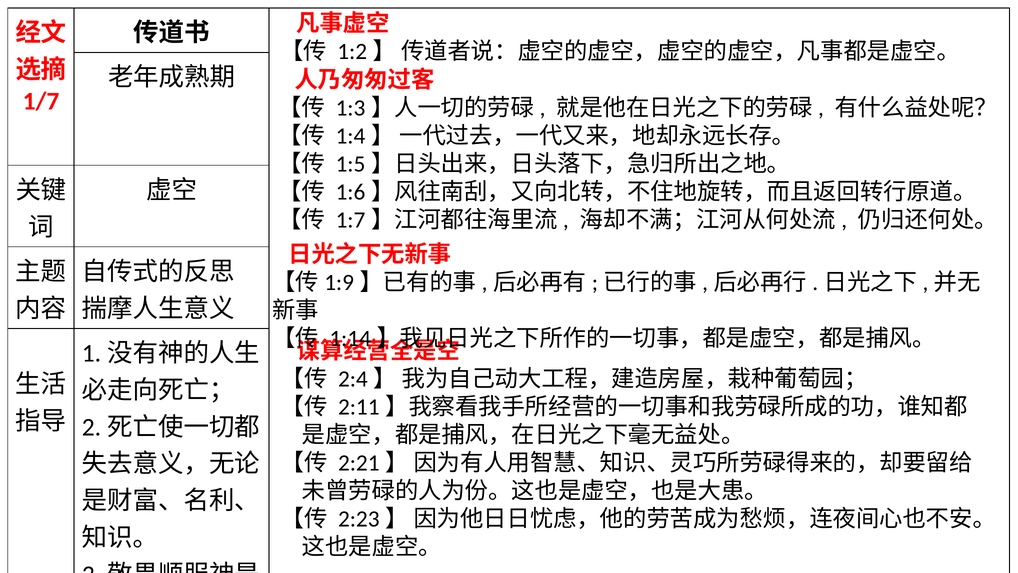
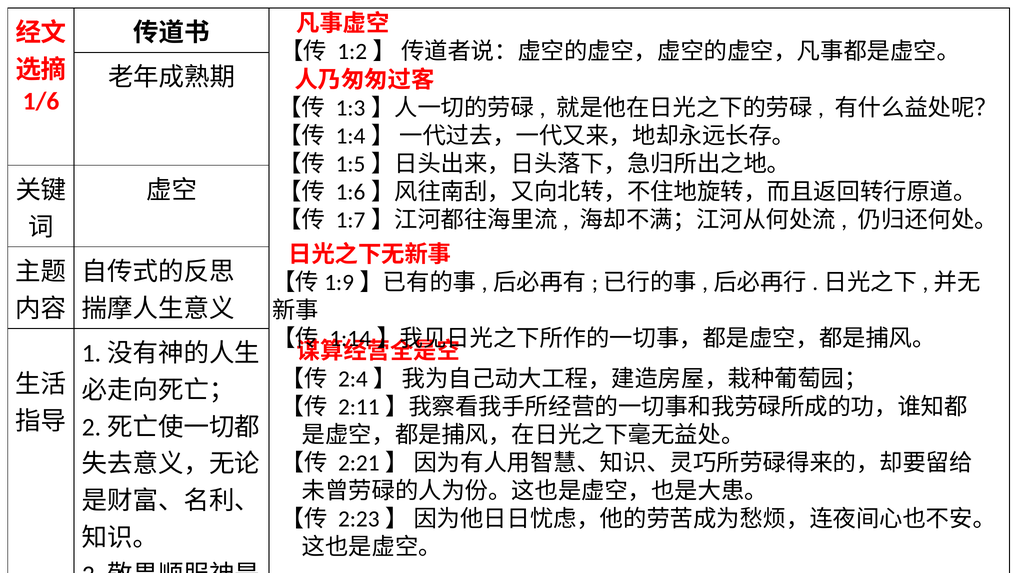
1/7: 1/7 -> 1/6
